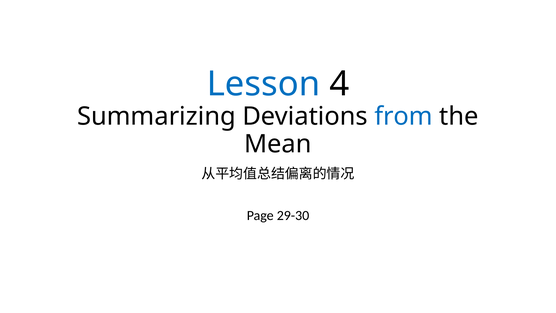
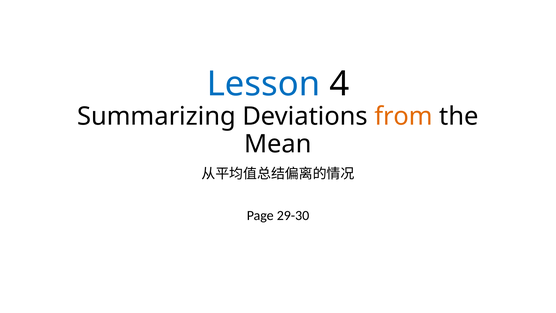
from colour: blue -> orange
